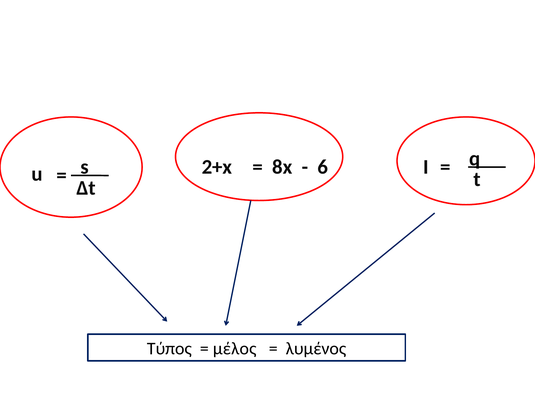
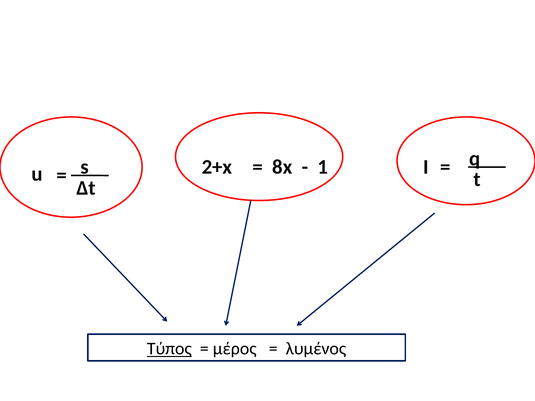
6: 6 -> 1
Τύπος underline: none -> present
μέλος: μέλος -> μέρος
